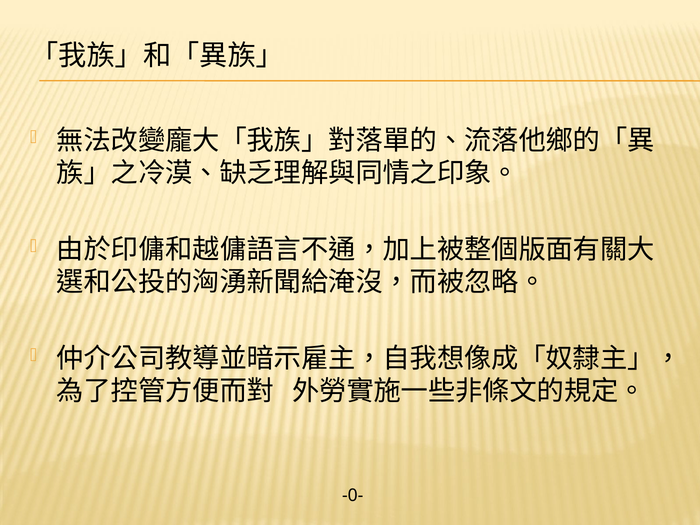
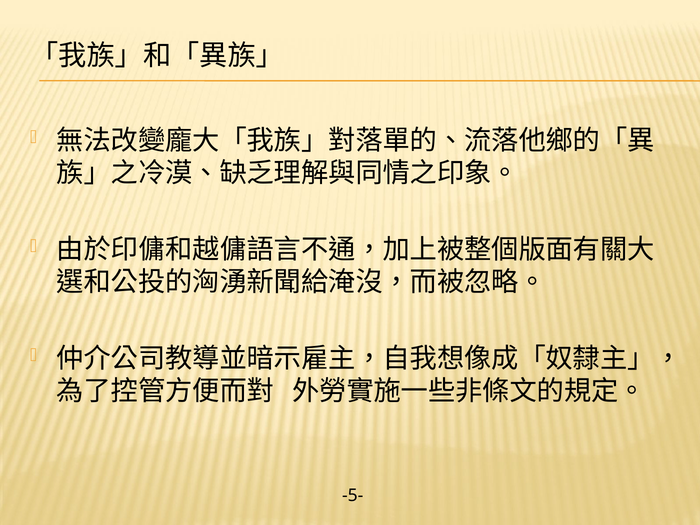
-0-: -0- -> -5-
